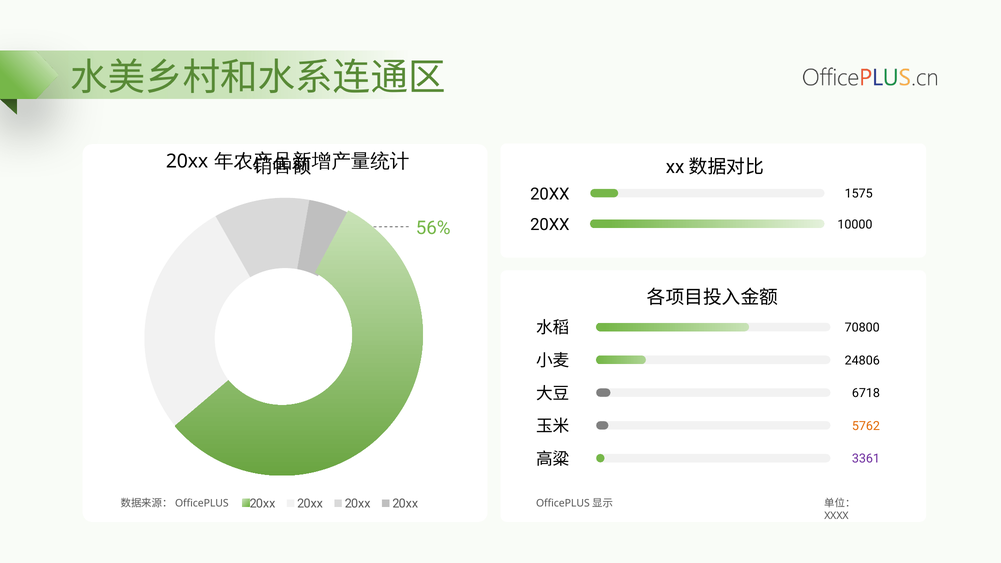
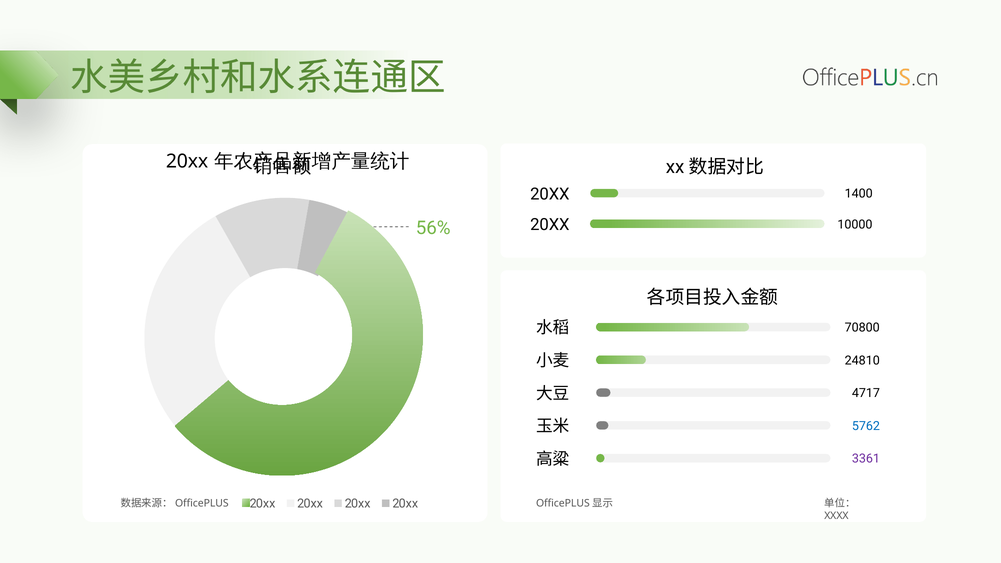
1575: 1575 -> 1400
24806: 24806 -> 24810
6718: 6718 -> 4717
5762 colour: orange -> blue
